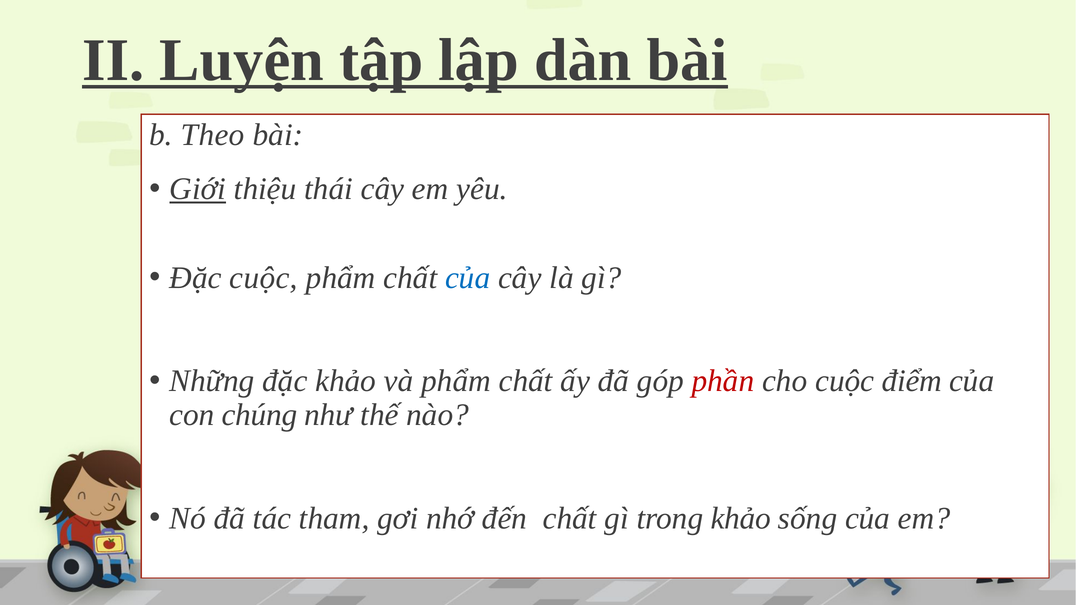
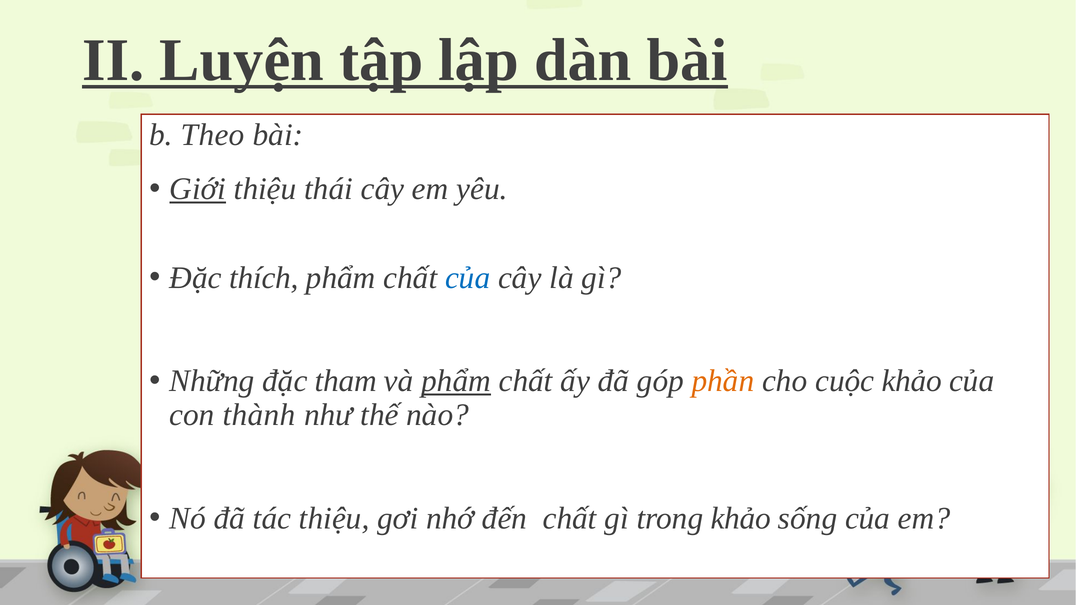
Đặc cuộc: cuộc -> thích
đặc khảo: khảo -> tham
phẩm at (456, 381) underline: none -> present
phần colour: red -> orange
cuộc điểm: điểm -> khảo
chúng: chúng -> thành
tác tham: tham -> thiệu
